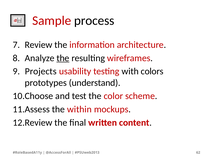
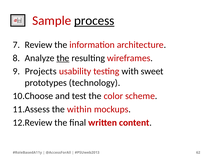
process underline: none -> present
colors: colors -> sweet
understand: understand -> technology
